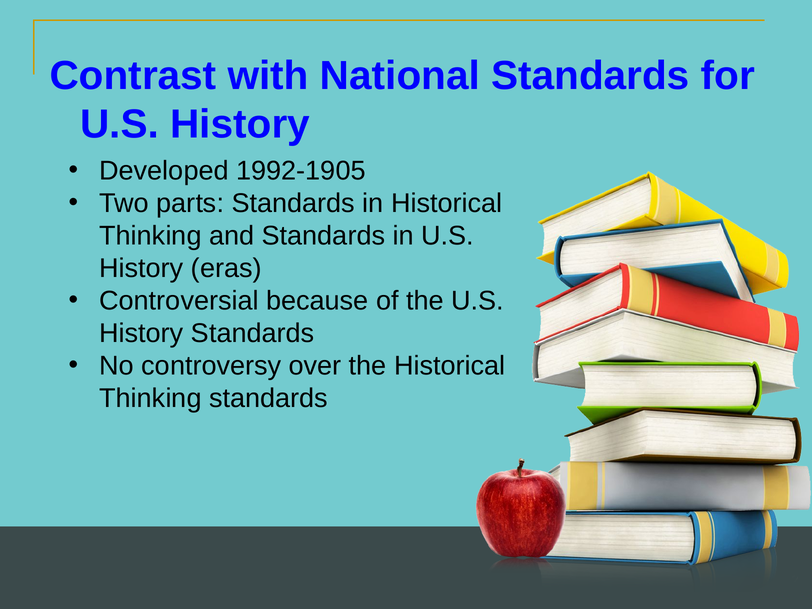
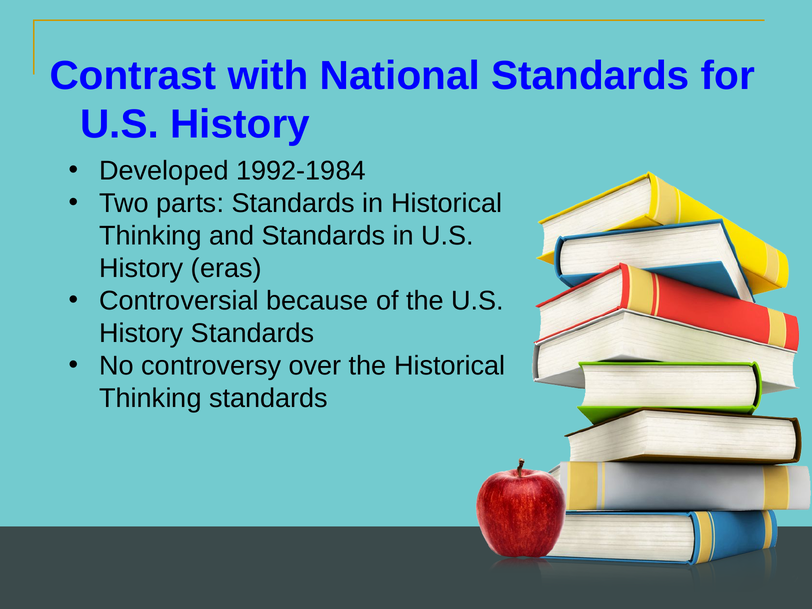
1992-1905: 1992-1905 -> 1992-1984
